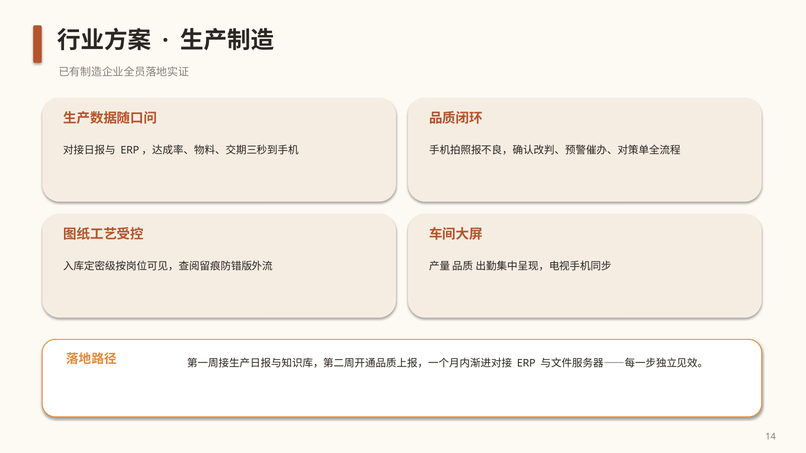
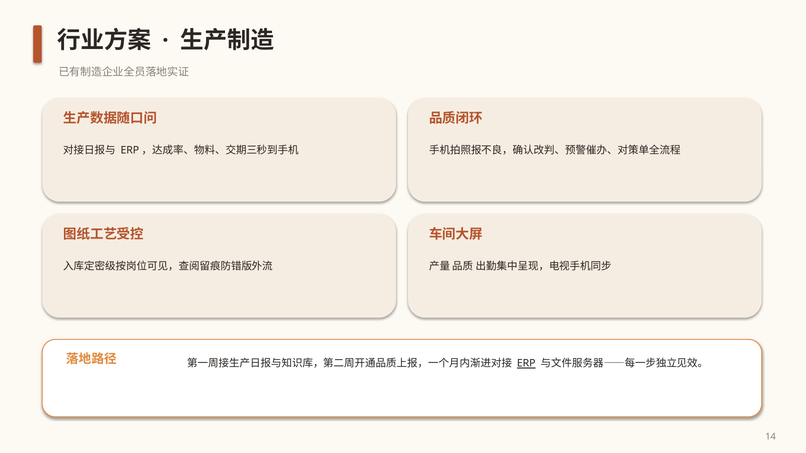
ERP underline: none -> present
